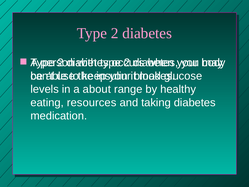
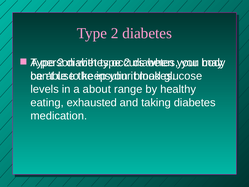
resources: resources -> exhausted
